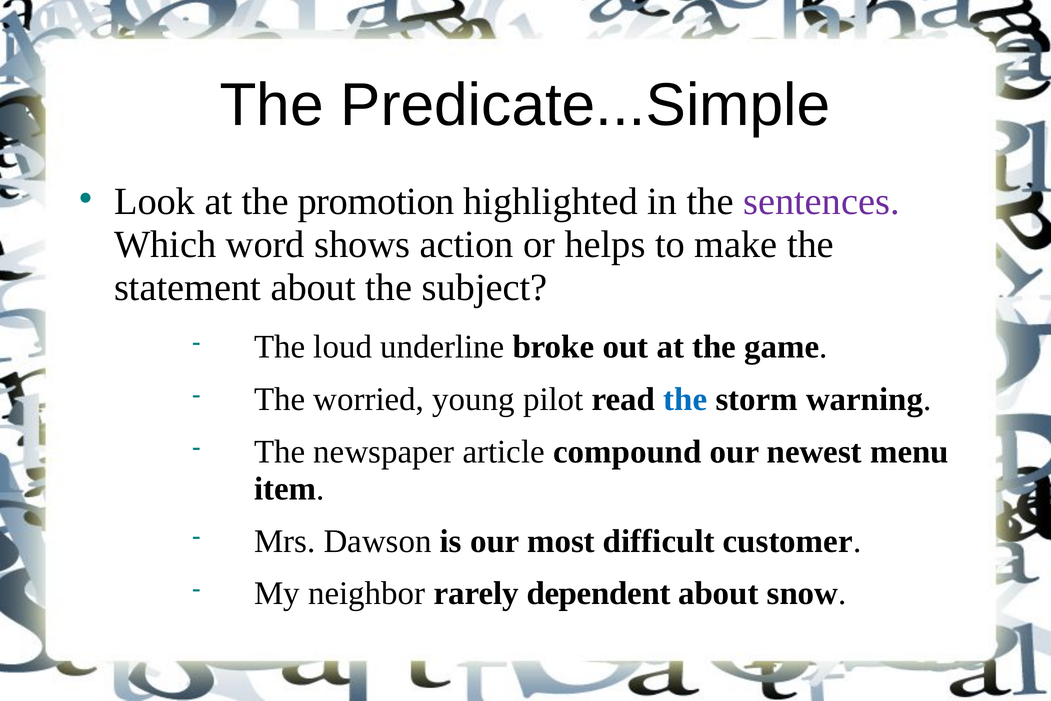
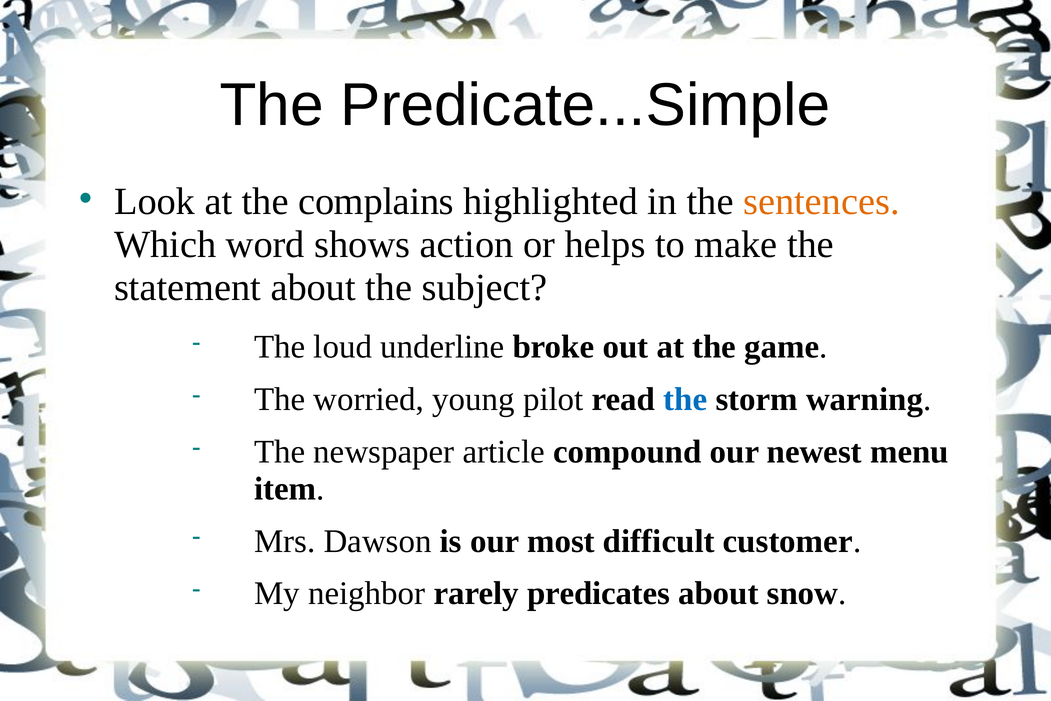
promotion: promotion -> complains
sentences colour: purple -> orange
dependent: dependent -> predicates
